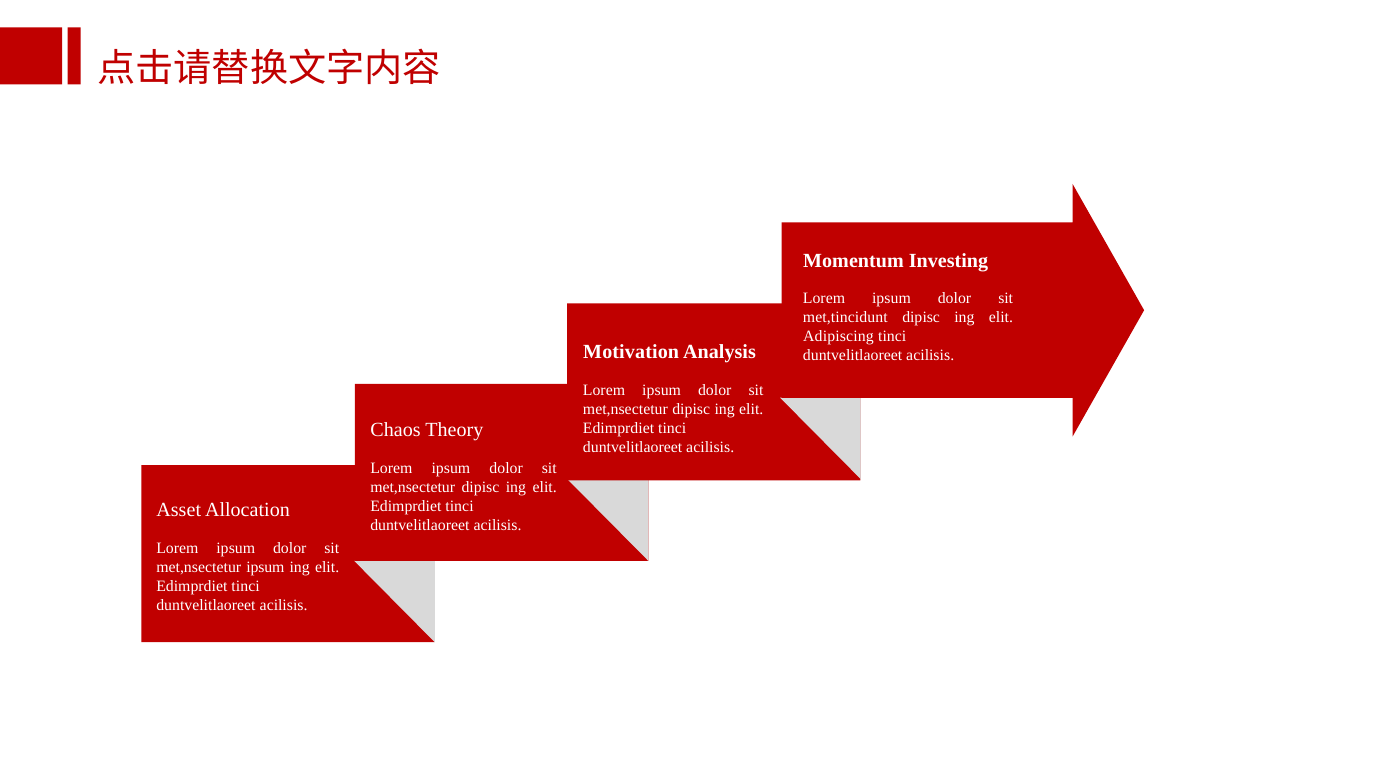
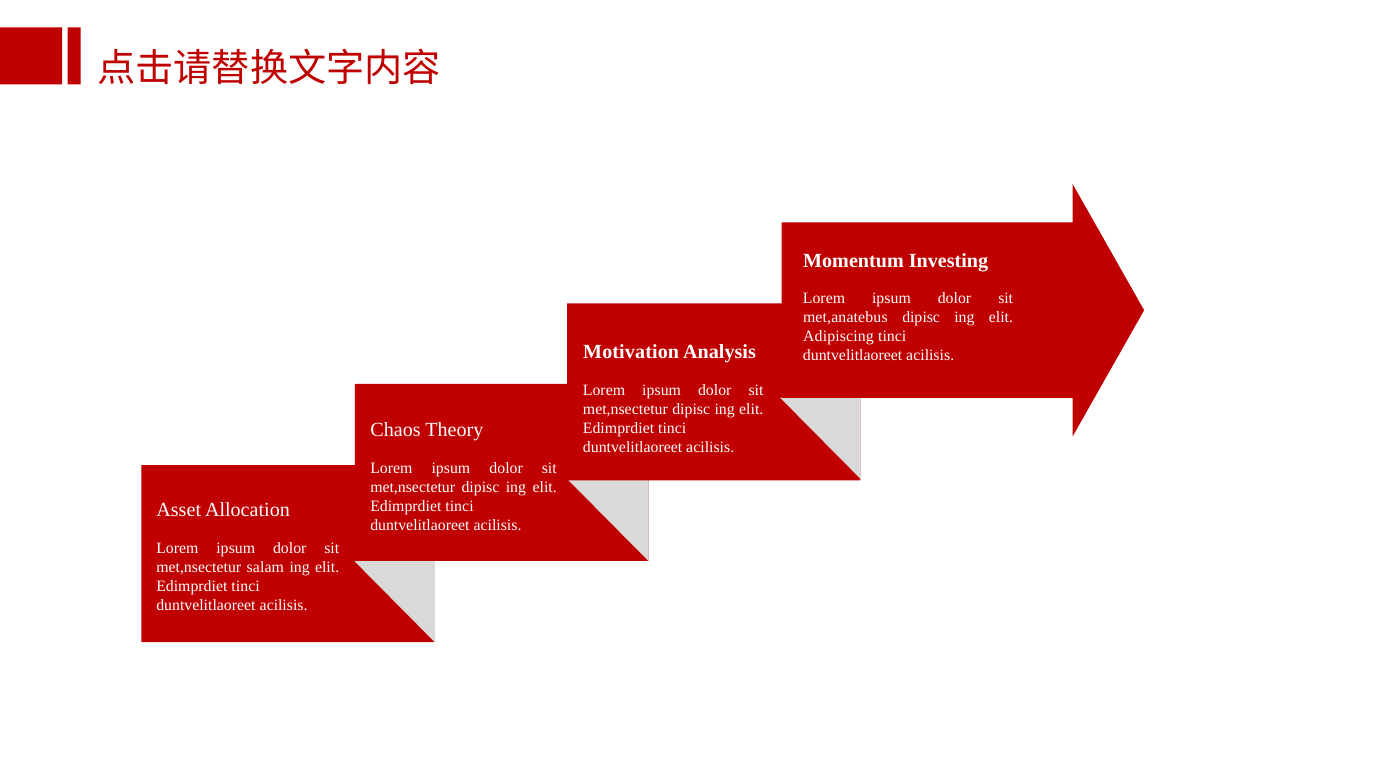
met,tincidunt: met,tincidunt -> met,anatebus
met,nsectetur ipsum: ipsum -> salam
